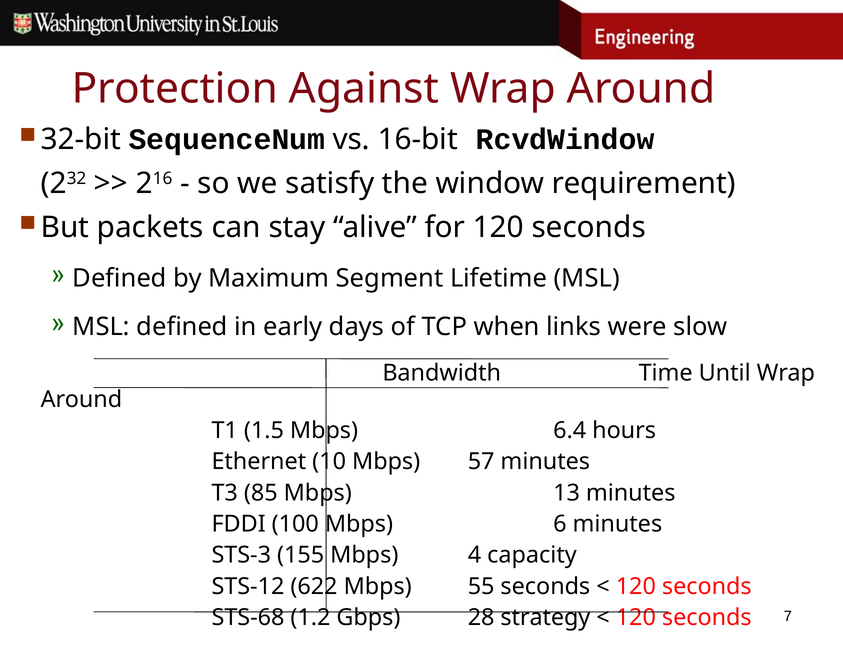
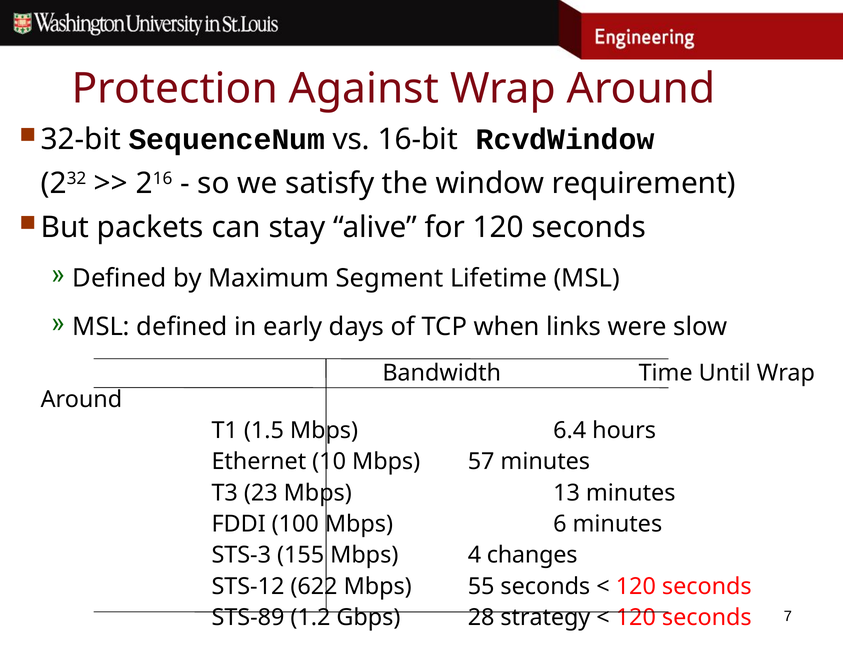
85: 85 -> 23
capacity: capacity -> changes
STS-68: STS-68 -> STS-89
